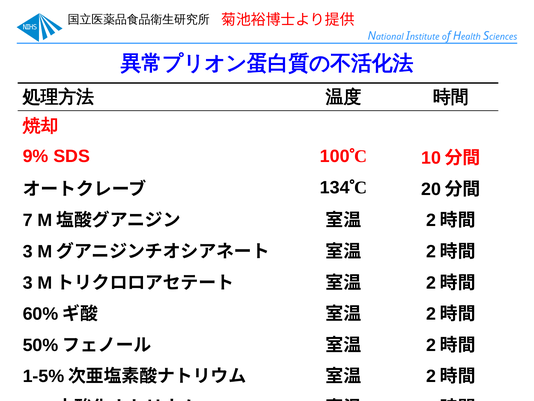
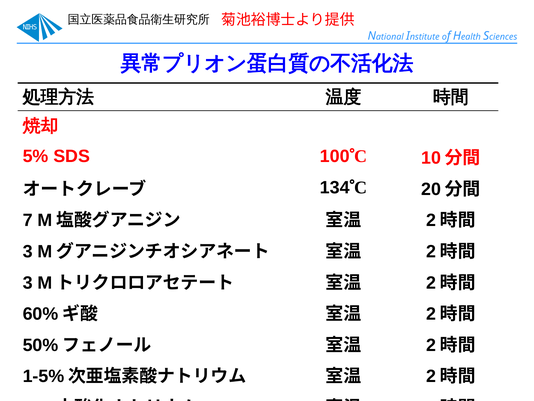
9%: 9% -> 5%
